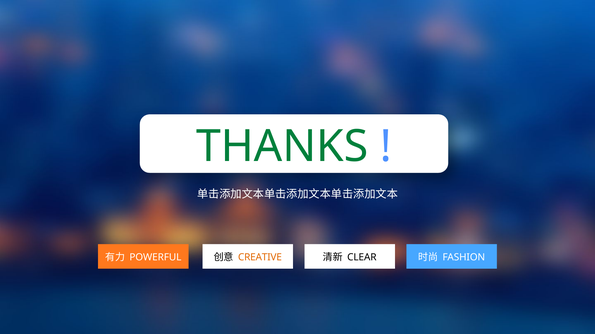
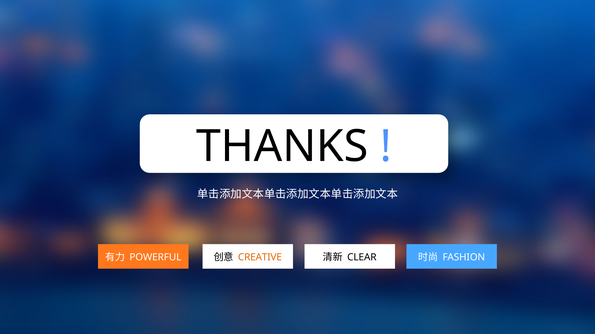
THANKS colour: green -> black
